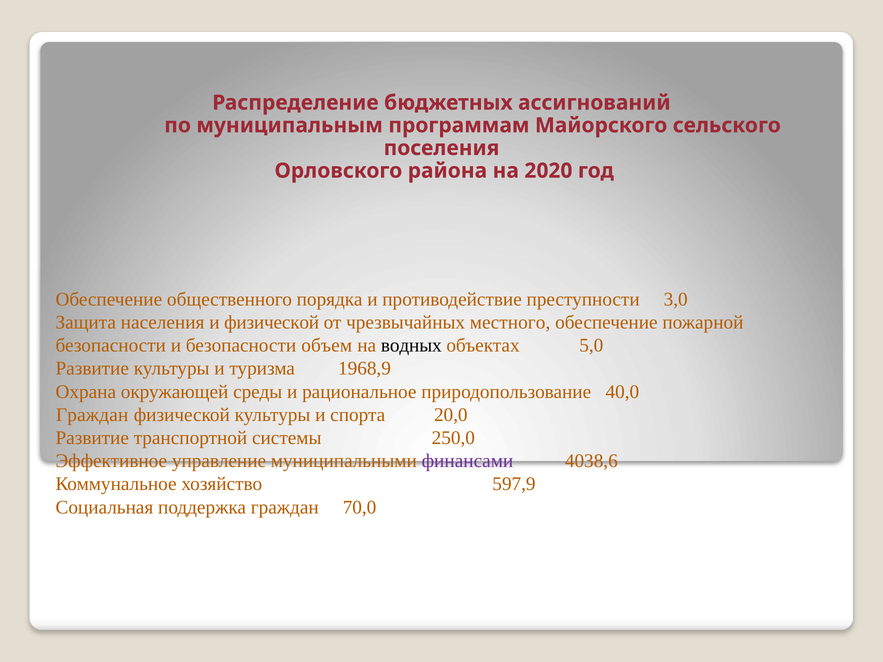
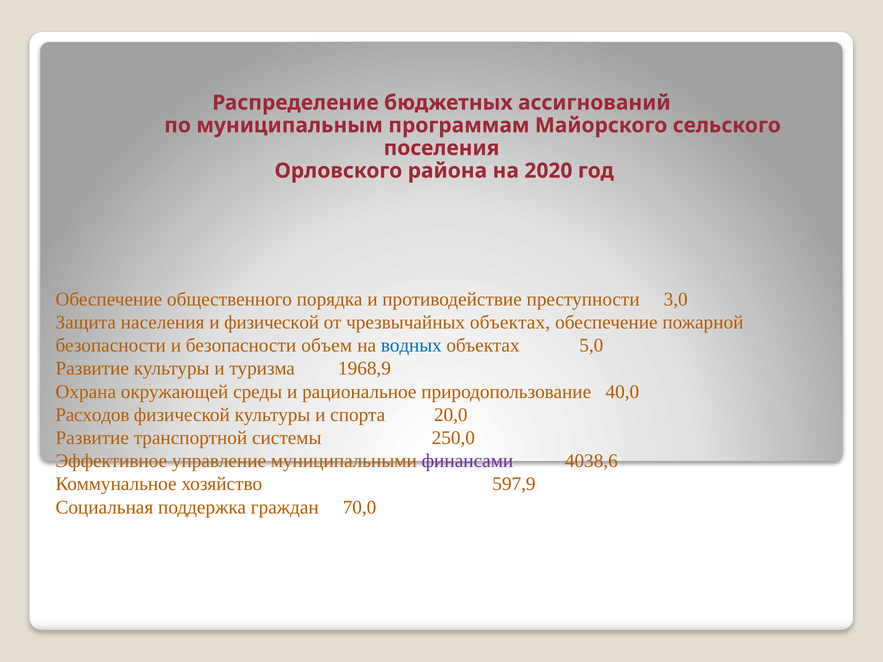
чрезвычайных местного: местного -> объектах
водных colour: black -> blue
Граждан at (92, 415): Граждан -> Расходов
